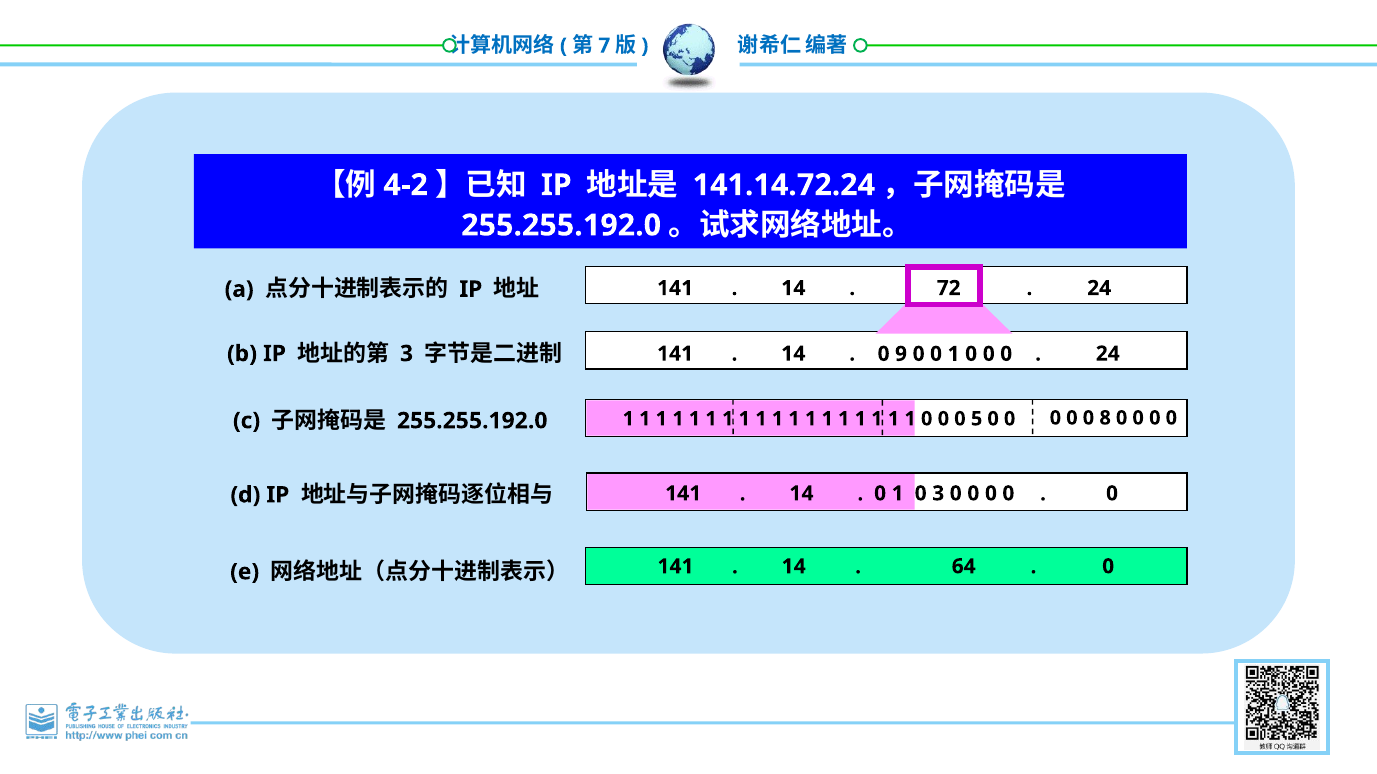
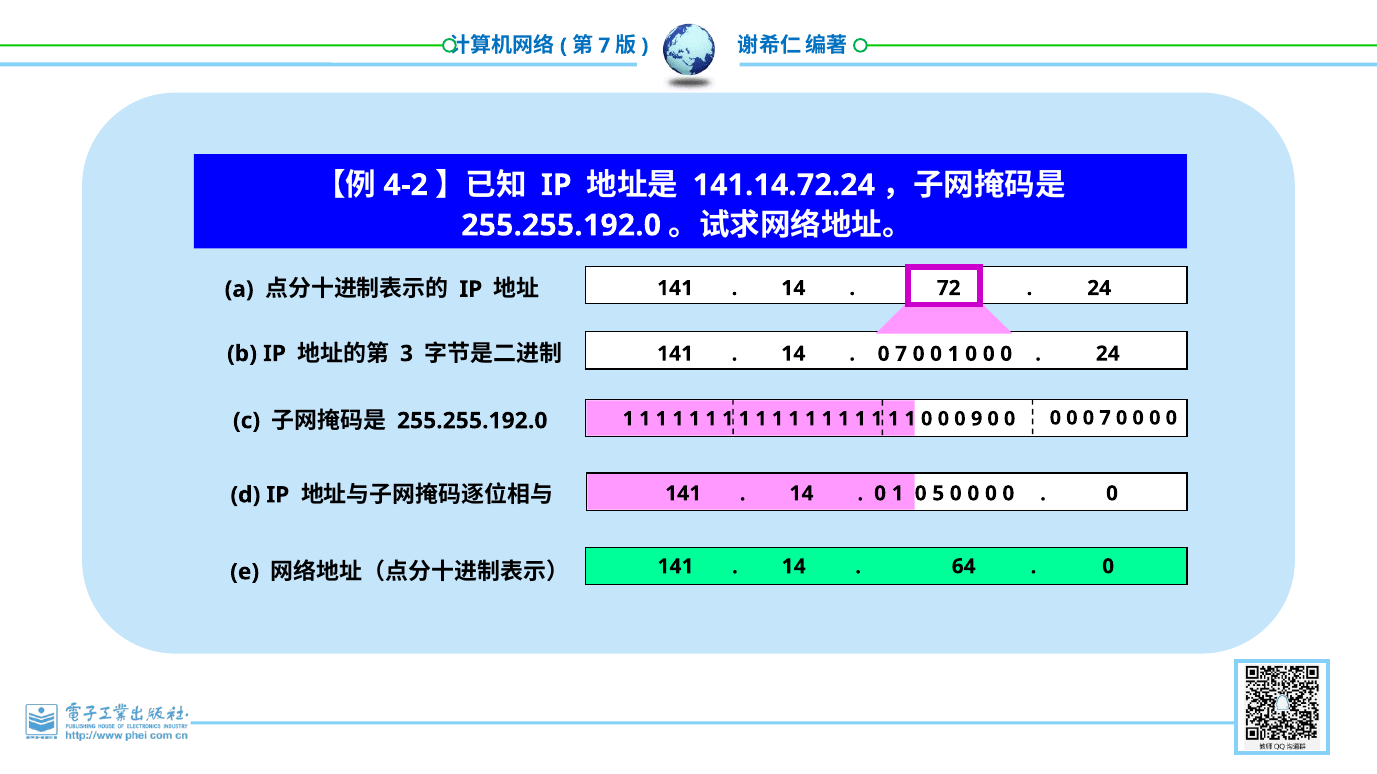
9 at (901, 354): 9 -> 7
5: 5 -> 9
0 0 0 8: 8 -> 7
0 3: 3 -> 5
